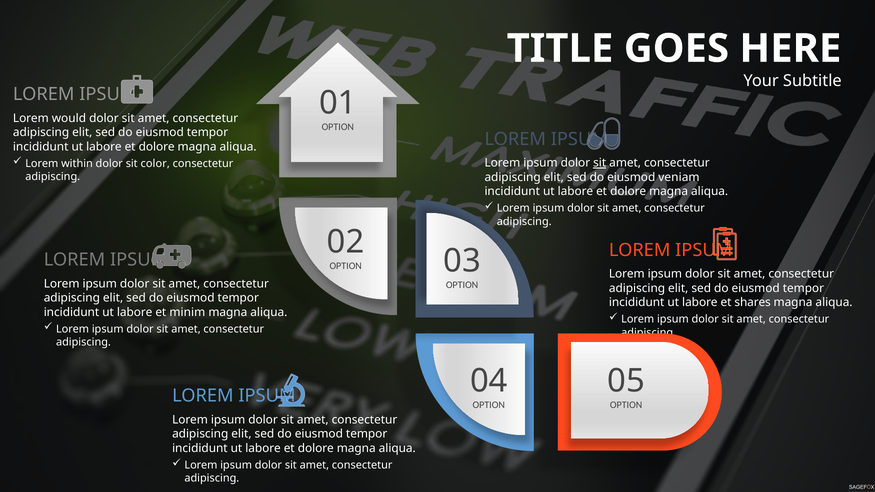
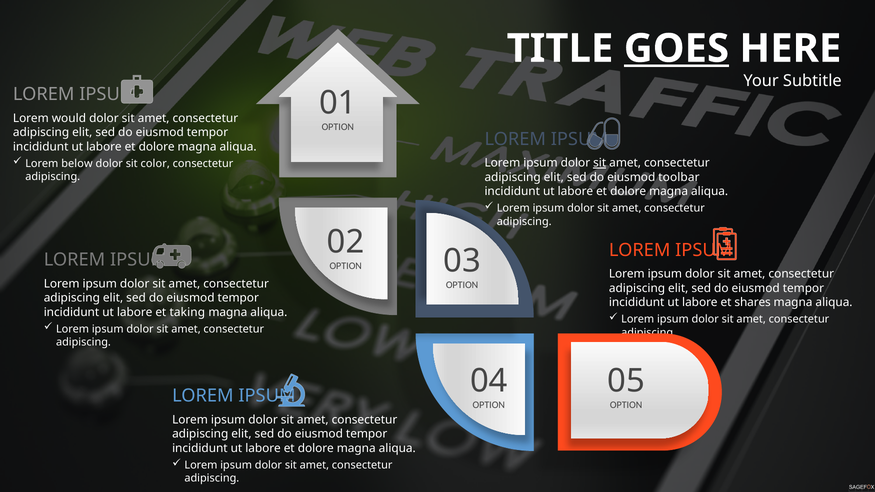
GOES underline: none -> present
within: within -> below
veniam: veniam -> toolbar
minim: minim -> taking
